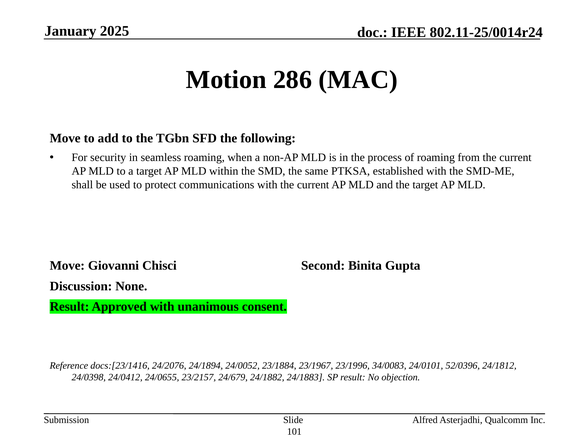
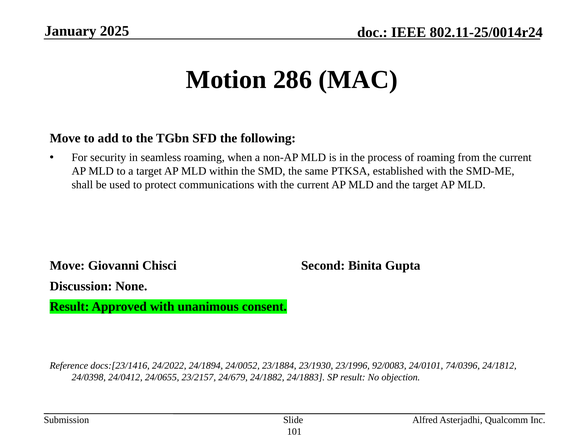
24/2076: 24/2076 -> 24/2022
23/1967: 23/1967 -> 23/1930
34/0083: 34/0083 -> 92/0083
52/0396: 52/0396 -> 74/0396
